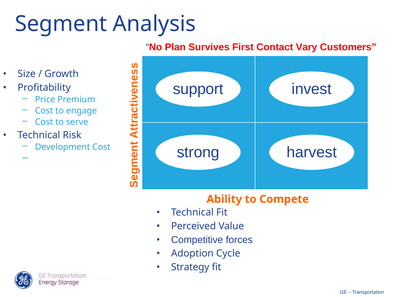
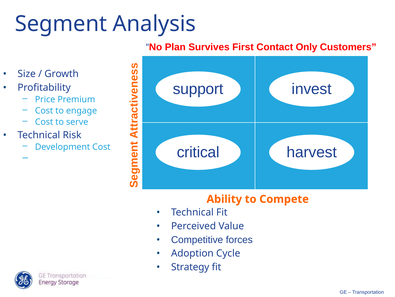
Vary: Vary -> Only
strong: strong -> critical
